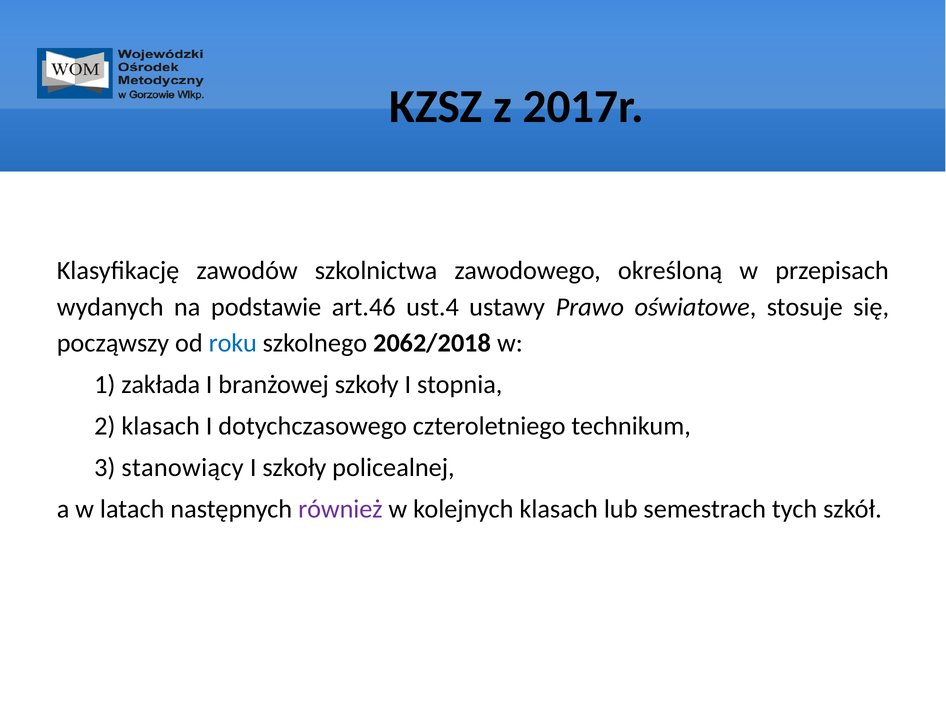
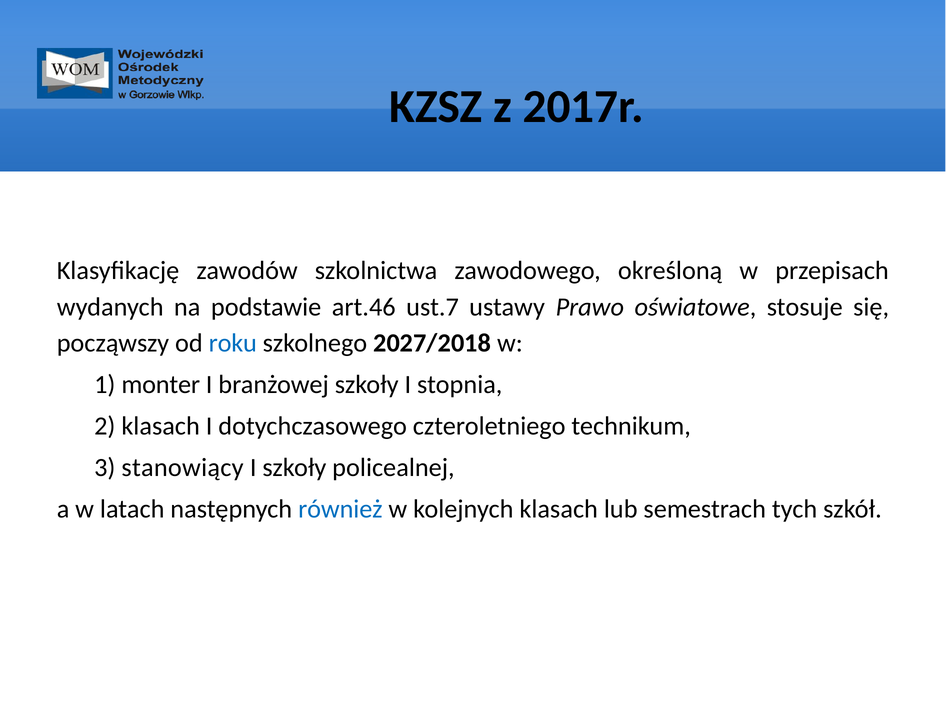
ust.4: ust.4 -> ust.7
2062/2018: 2062/2018 -> 2027/2018
zakłada: zakłada -> monter
również colour: purple -> blue
